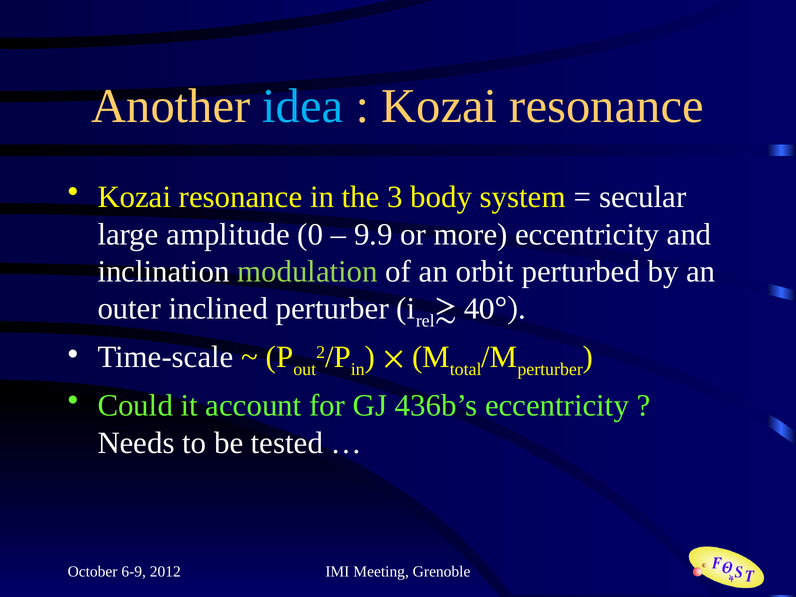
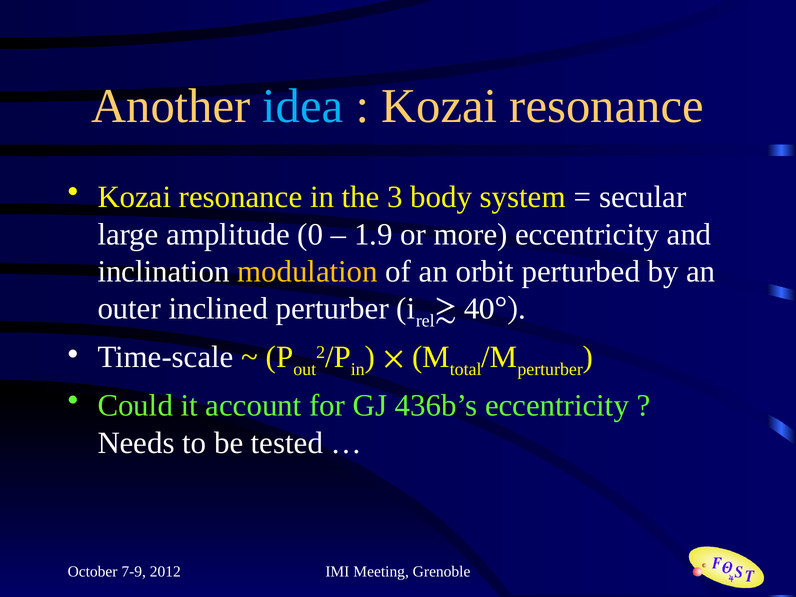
9.9: 9.9 -> 1.9
modulation colour: light green -> yellow
6-9: 6-9 -> 7-9
